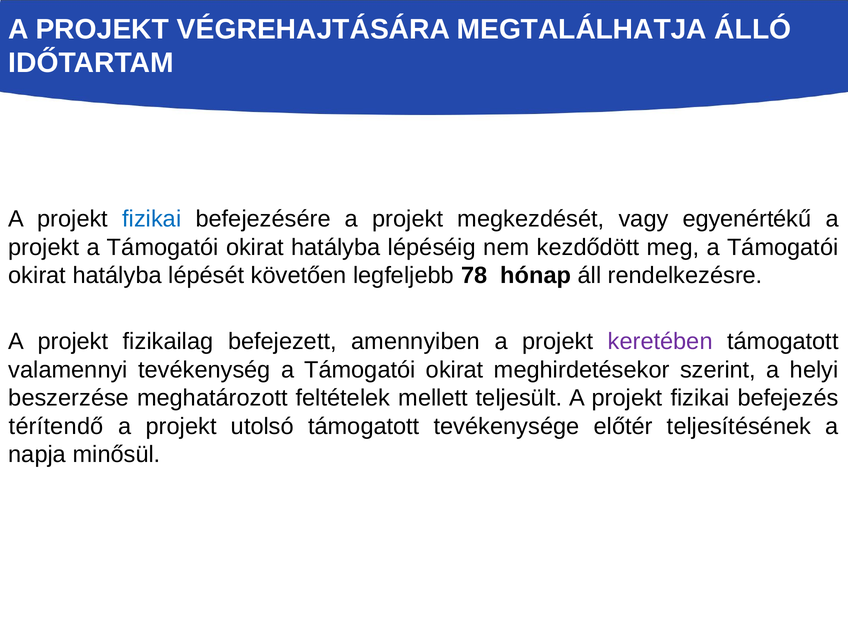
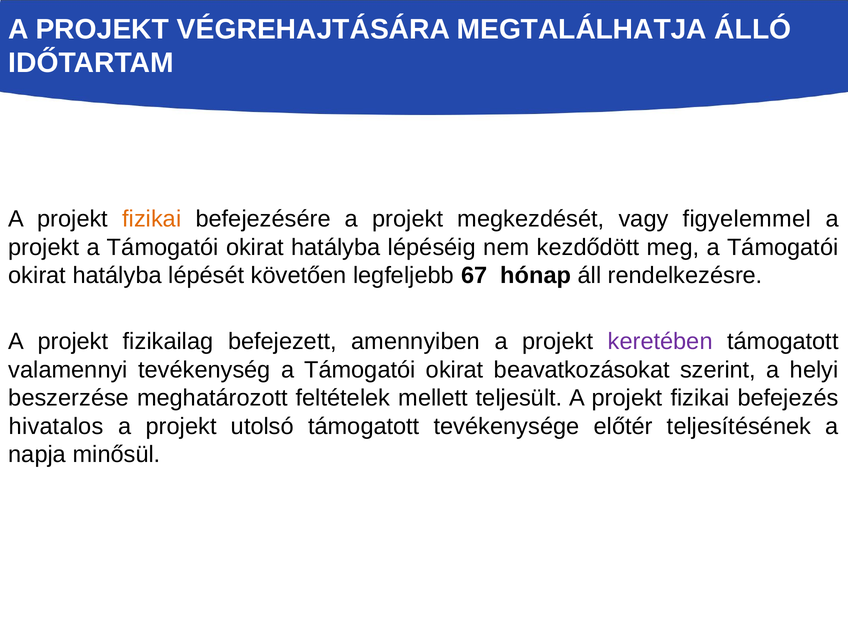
fizikai at (152, 219) colour: blue -> orange
egyenértékű: egyenértékű -> figyelemmel
78: 78 -> 67
meghirdetésekor: meghirdetésekor -> beavatkozásokat
térítendő: térítendő -> hivatalos
